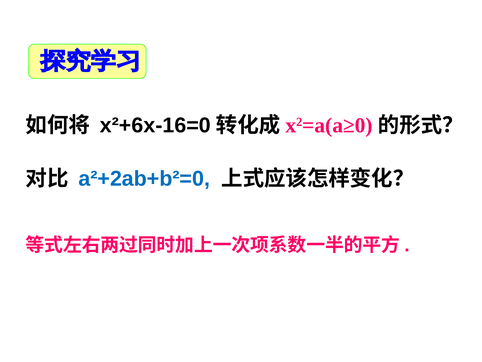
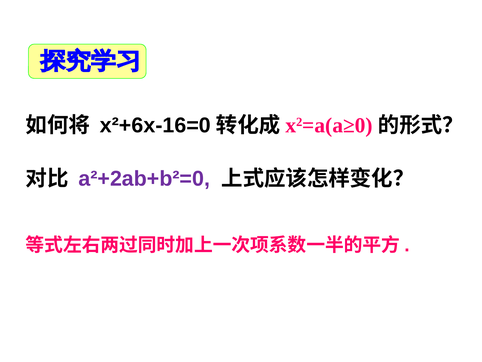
a²+2ab+b²=0 colour: blue -> purple
